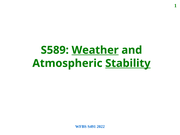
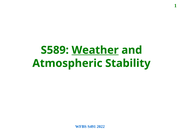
Stability underline: present -> none
